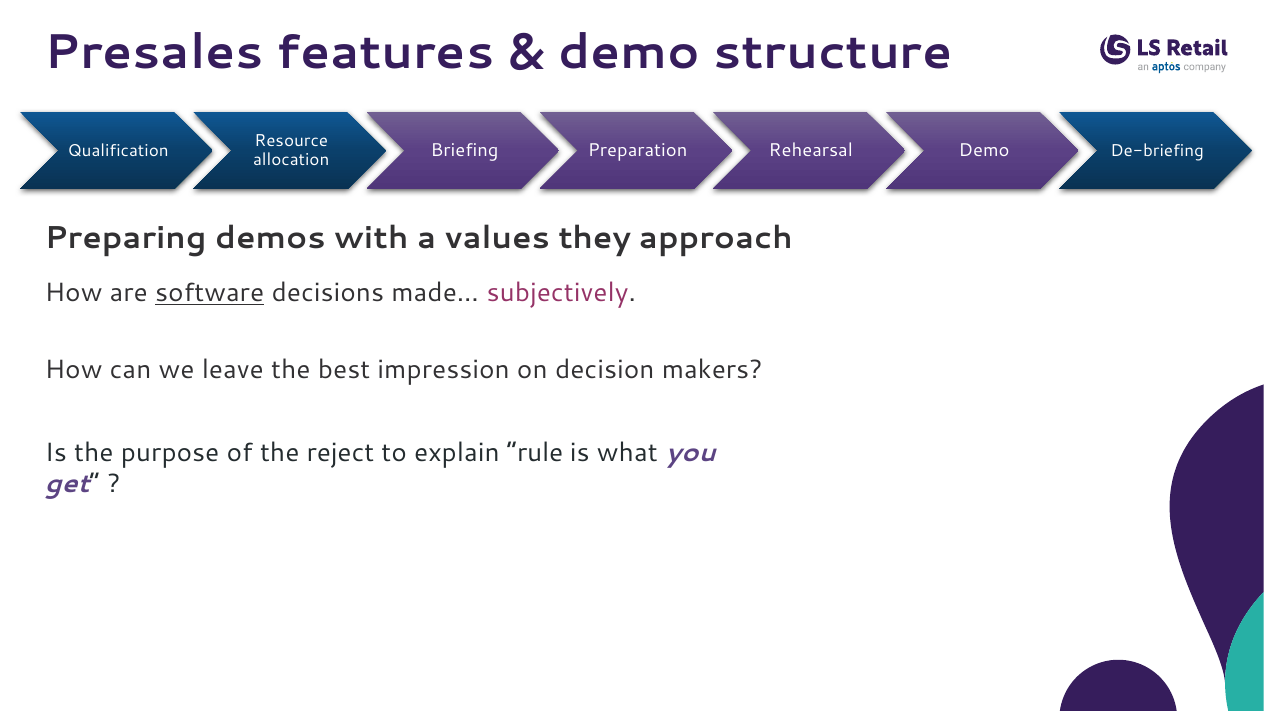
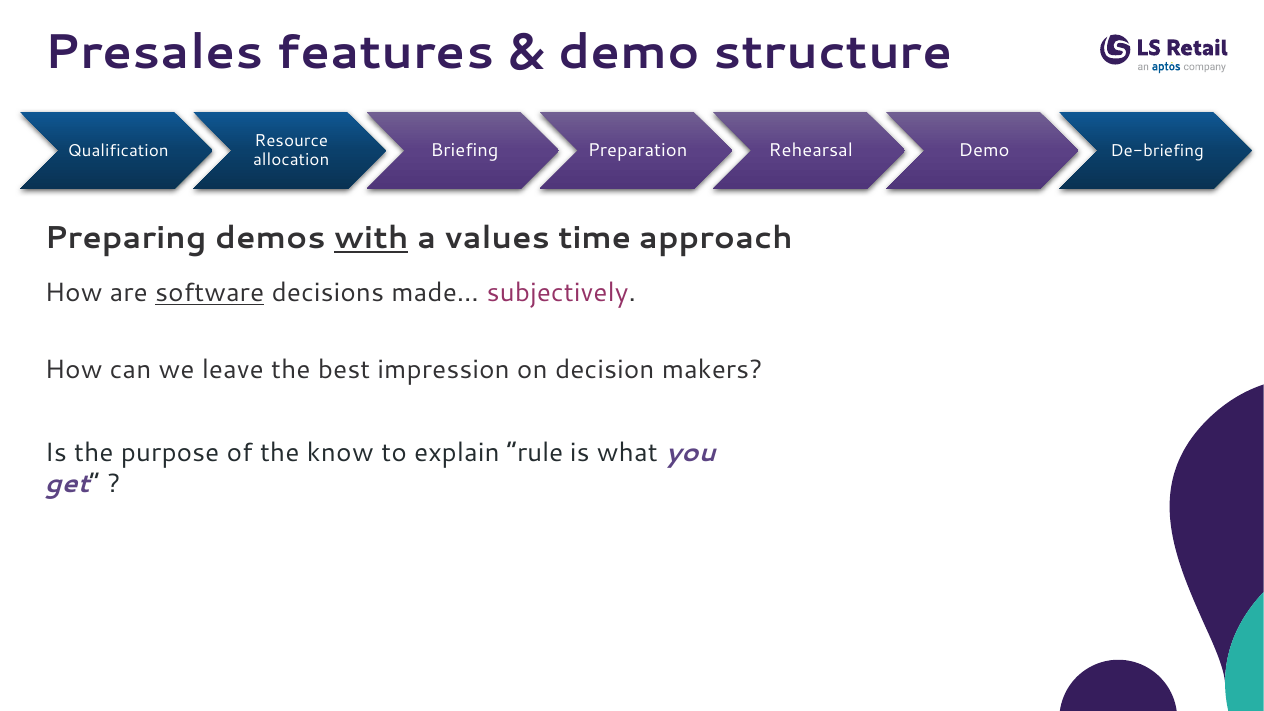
with underline: none -> present
they: they -> time
reject: reject -> know
